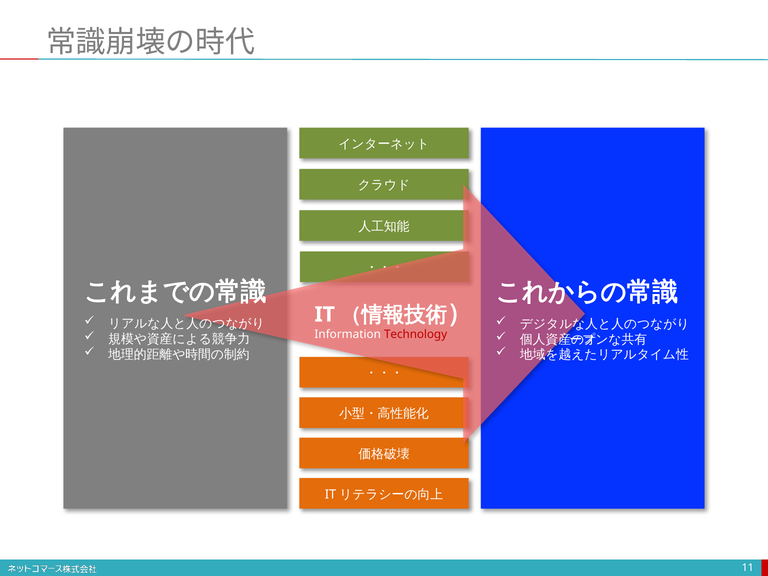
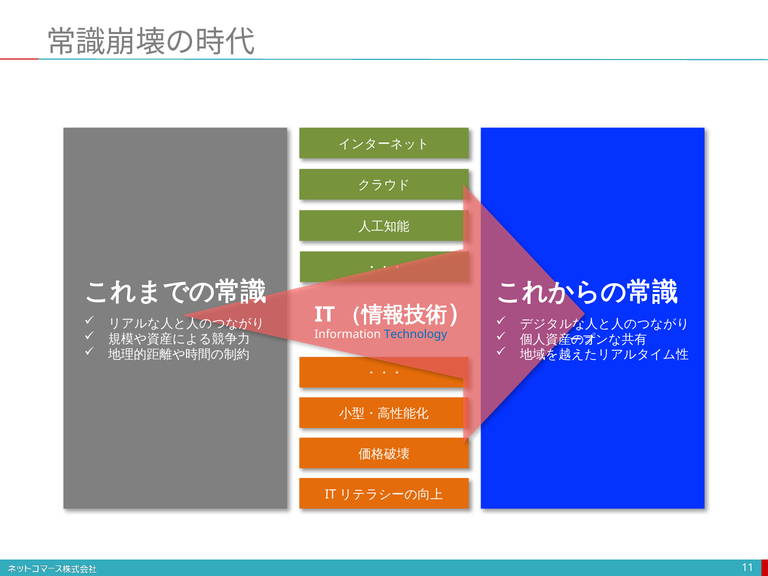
Technology colour: red -> blue
